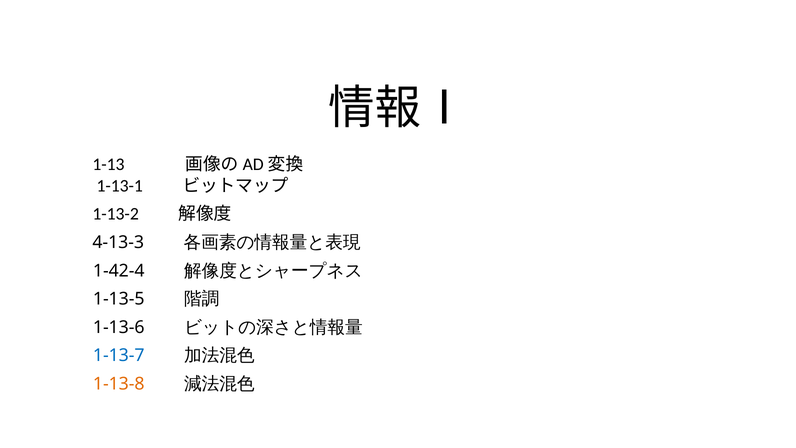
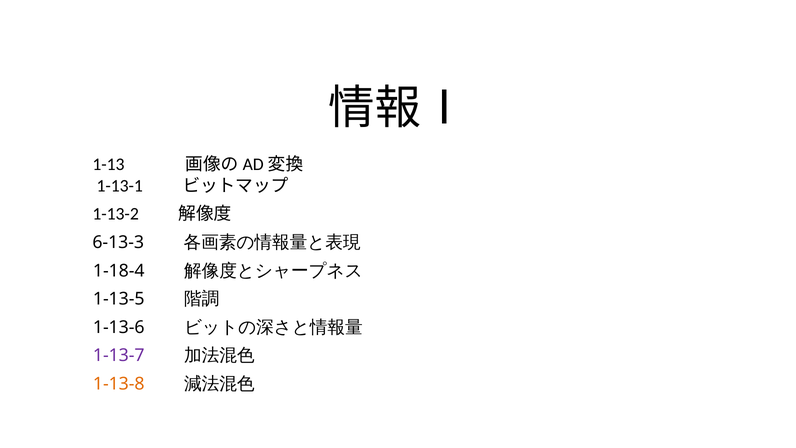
4-13-3: 4-13-3 -> 6-13-3
1-42-4: 1-42-4 -> 1-18-4
1-13-7 colour: blue -> purple
